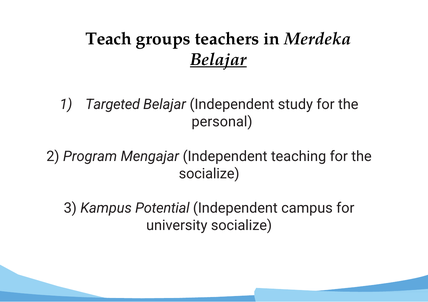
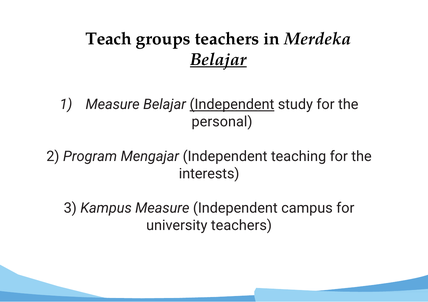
Targeted at (113, 105): Targeted -> Measure
Independent at (232, 105) underline: none -> present
socialize at (209, 174): socialize -> interests
Kampus Potential: Potential -> Measure
university socialize: socialize -> teachers
